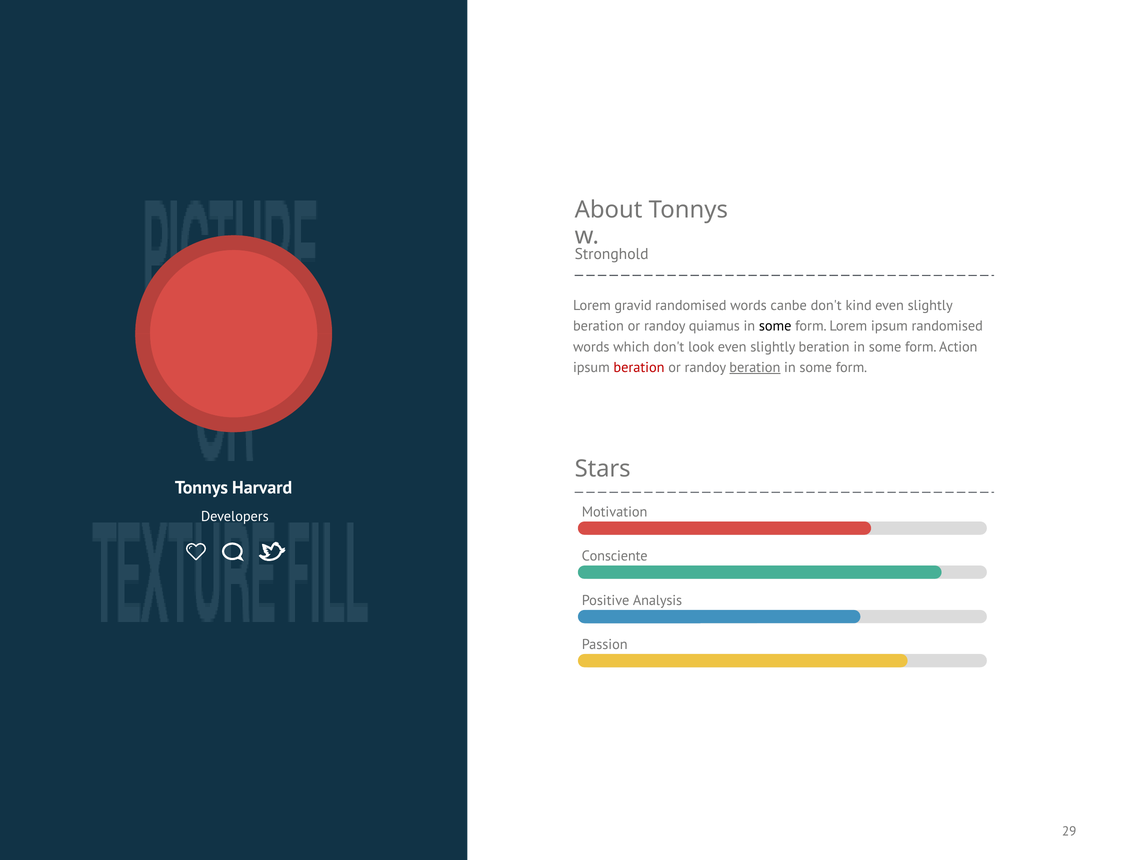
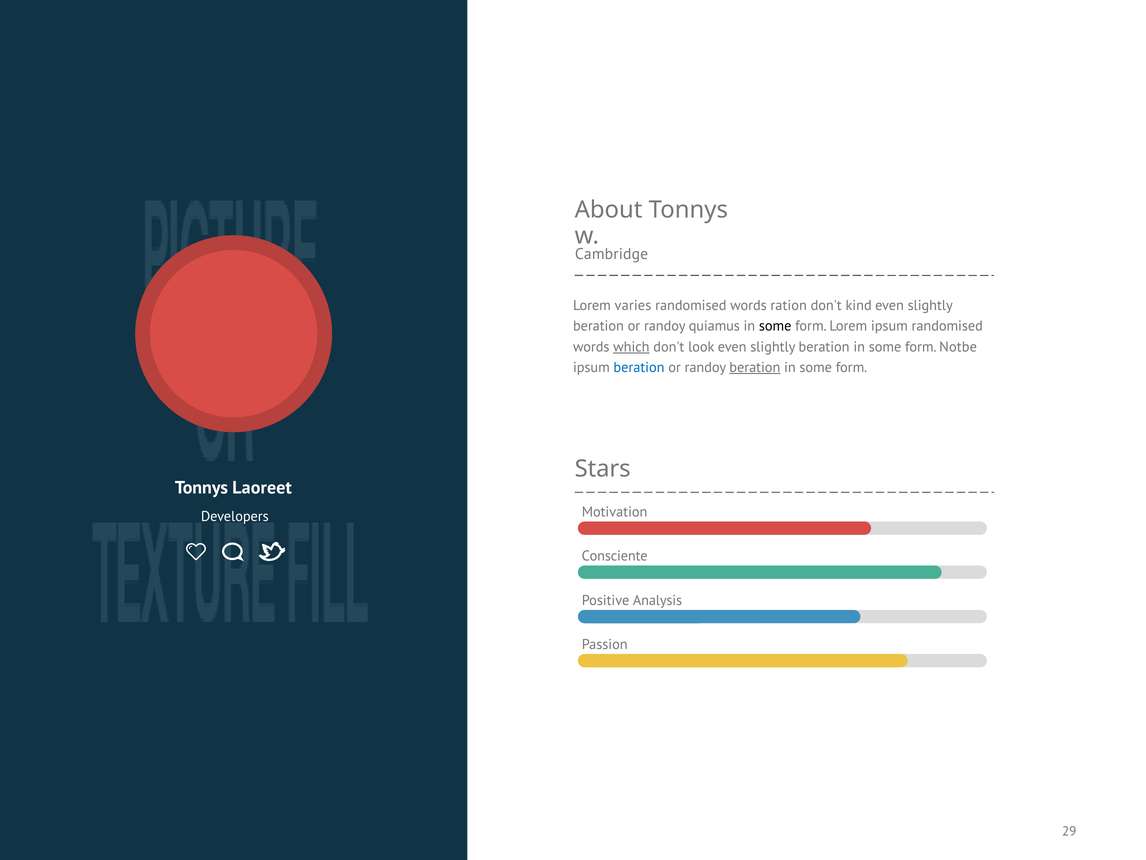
Stronghold: Stronghold -> Cambridge
gravid: gravid -> varies
canbe: canbe -> ration
which underline: none -> present
Action: Action -> Notbe
beration at (639, 367) colour: red -> blue
Harvard: Harvard -> Laoreet
